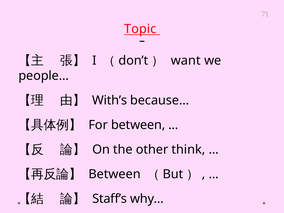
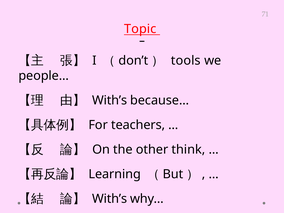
want: want -> tools
For between: between -> teachers
Between at (115, 174): Between -> Learning
Staff’s at (110, 199): Staff’s -> With’s
